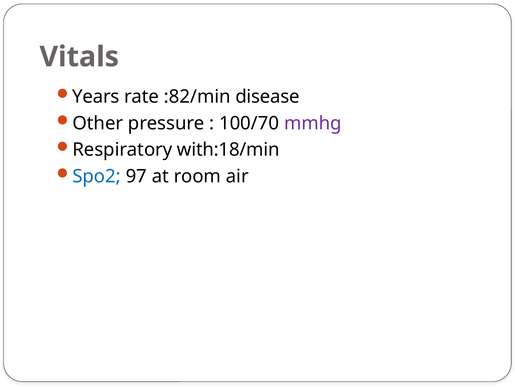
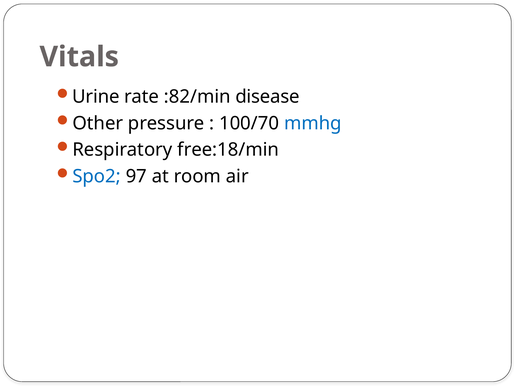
Years: Years -> Urine
mmhg colour: purple -> blue
with:18/min: with:18/min -> free:18/min
